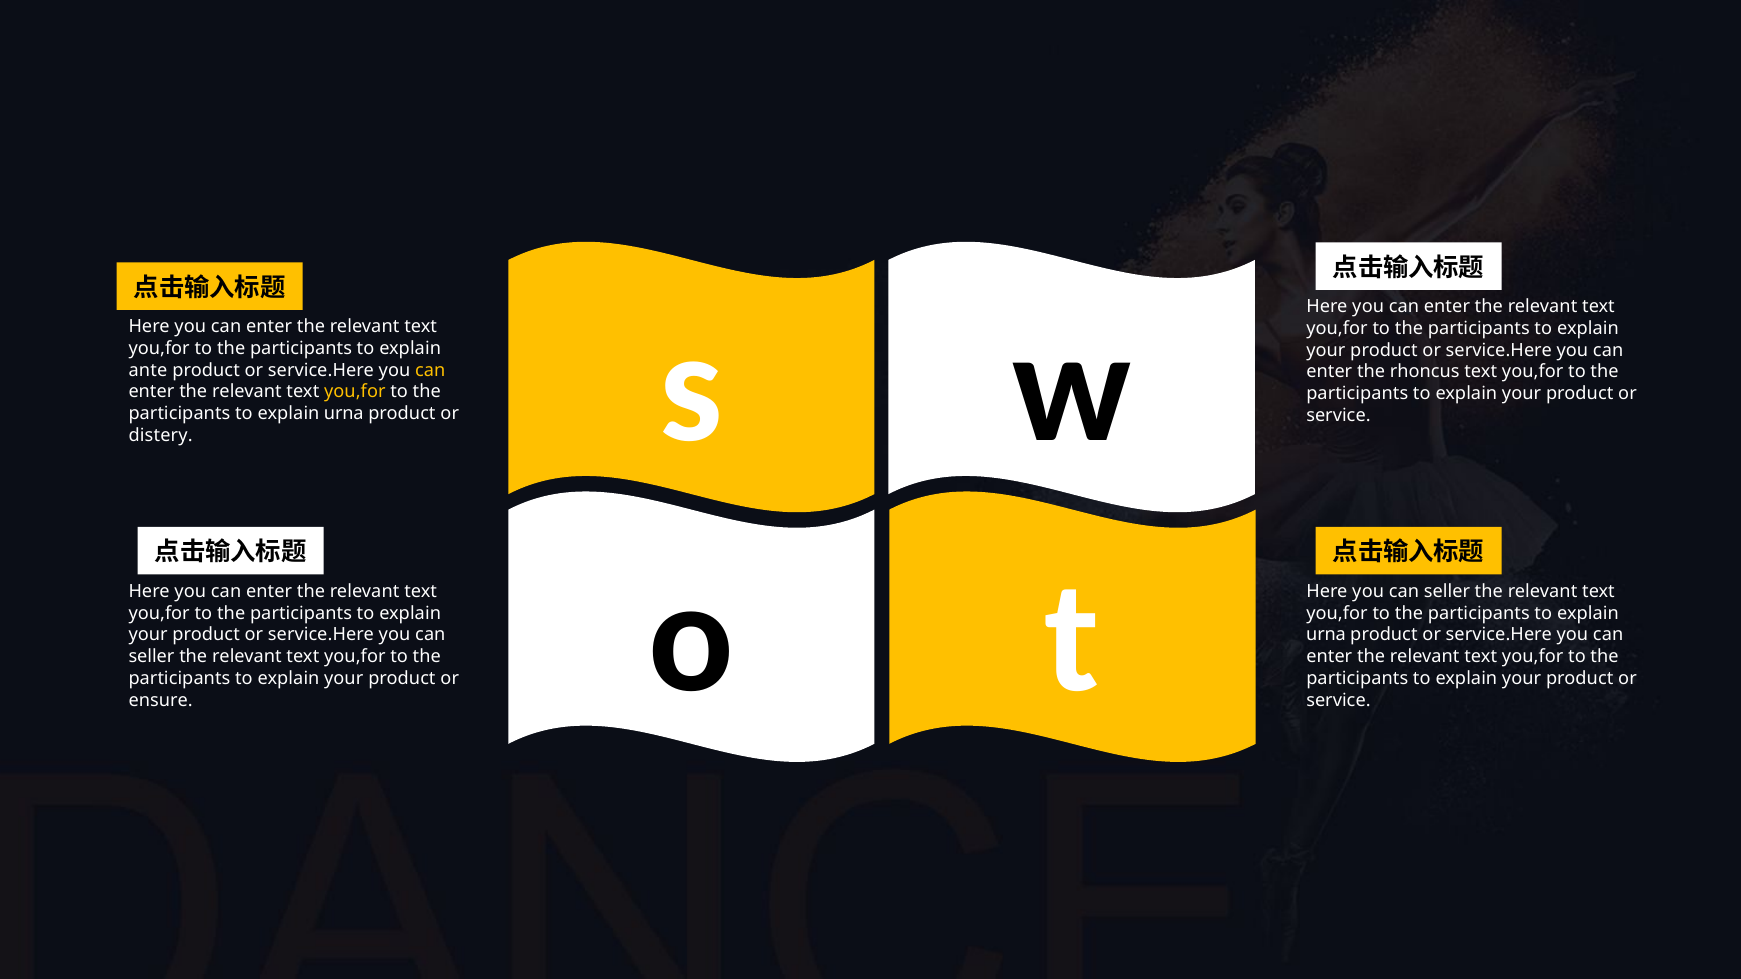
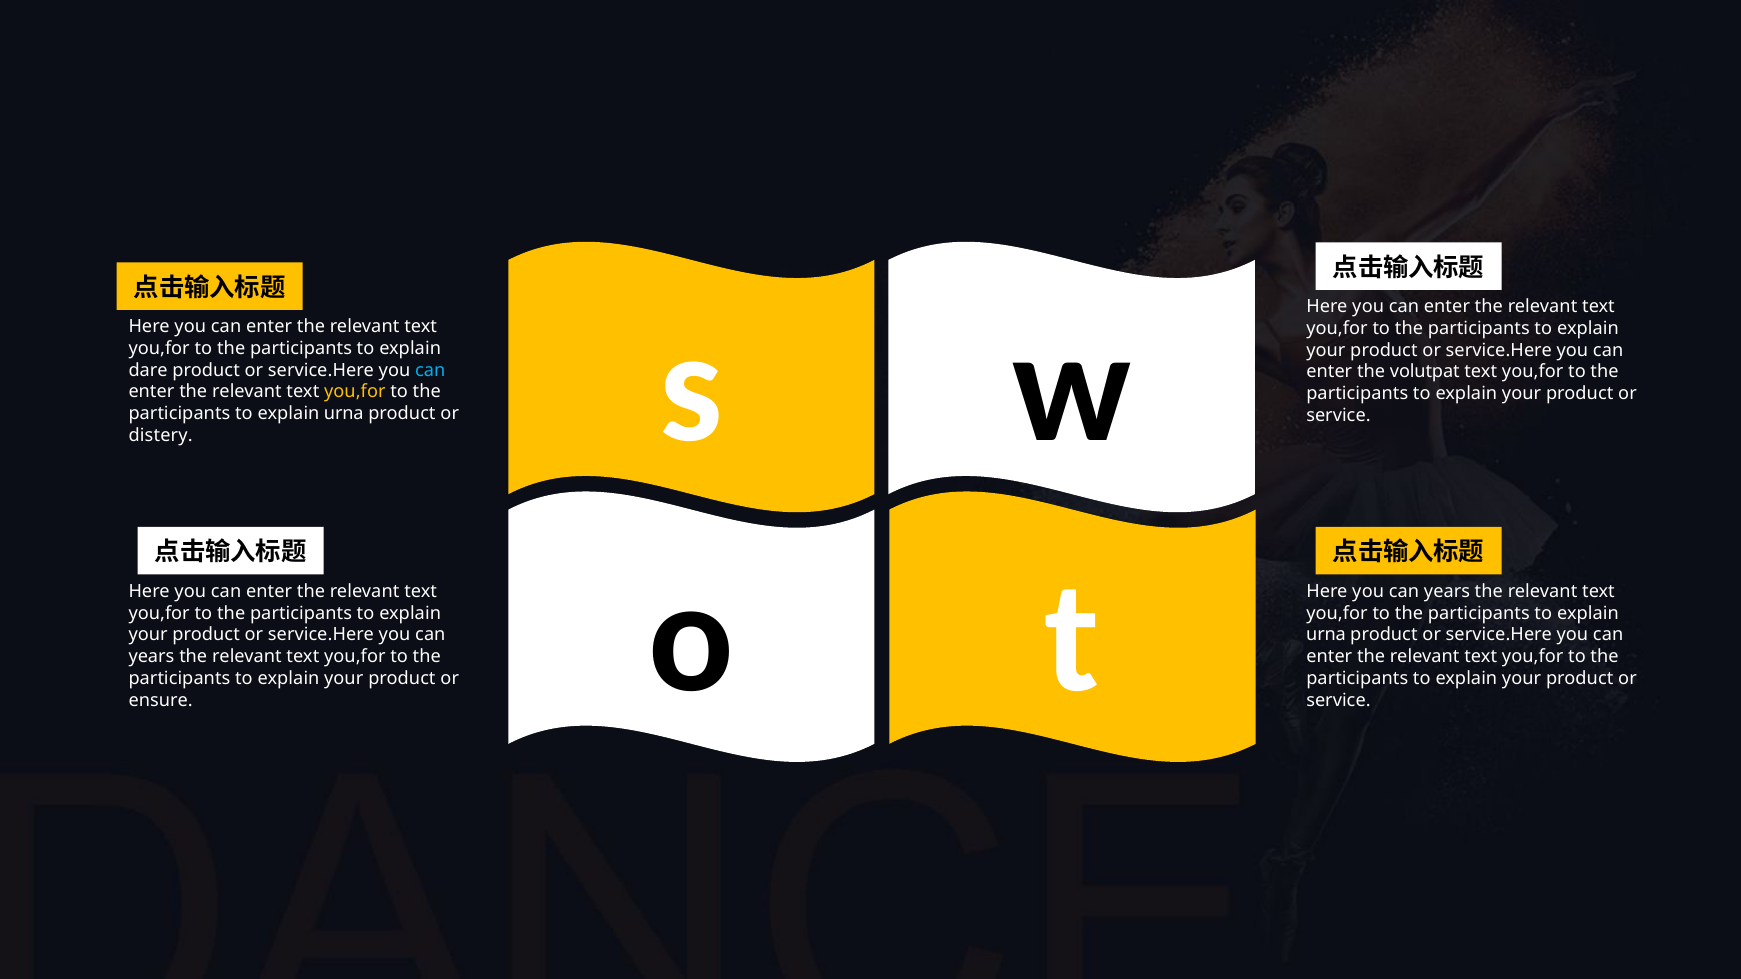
ante: ante -> dare
can at (430, 370) colour: yellow -> light blue
rhoncus: rhoncus -> volutpat
Here you can seller: seller -> years
seller at (151, 657): seller -> years
